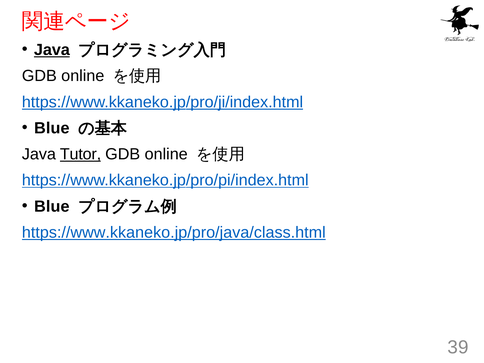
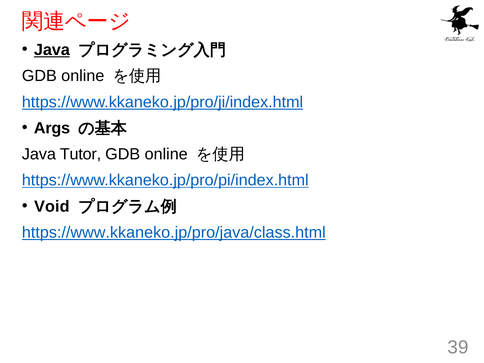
Blue at (52, 128): Blue -> Args
Tutor underline: present -> none
Blue at (52, 206): Blue -> Void
